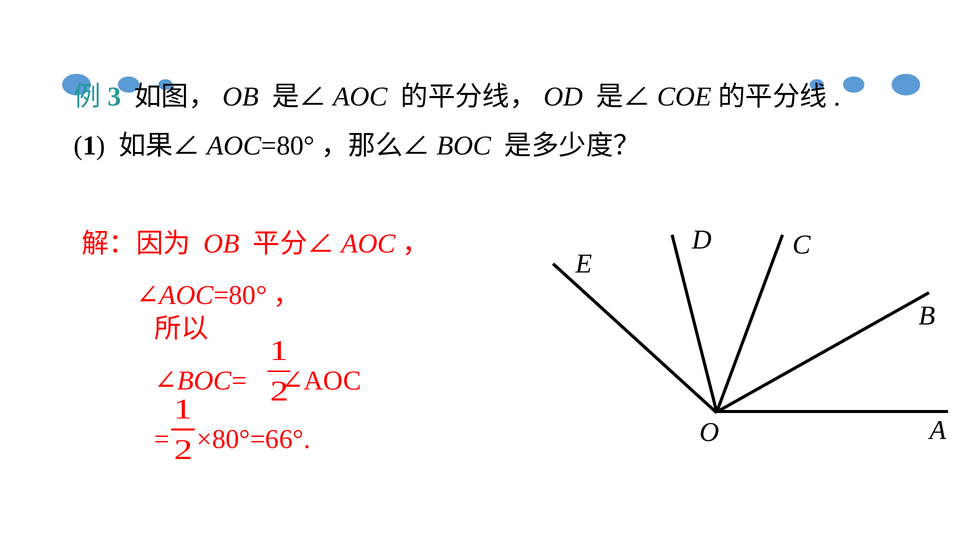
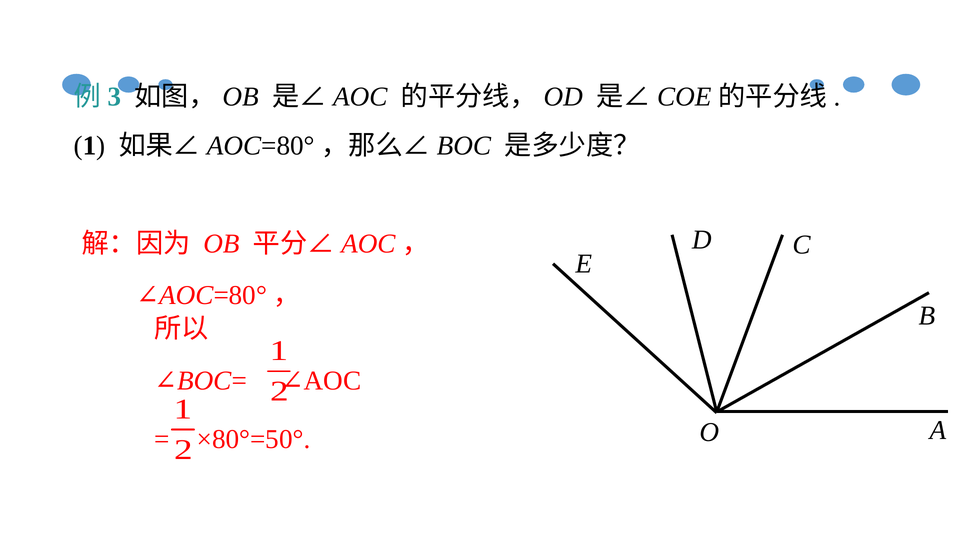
×80°=66°: ×80°=66° -> ×80°=50°
